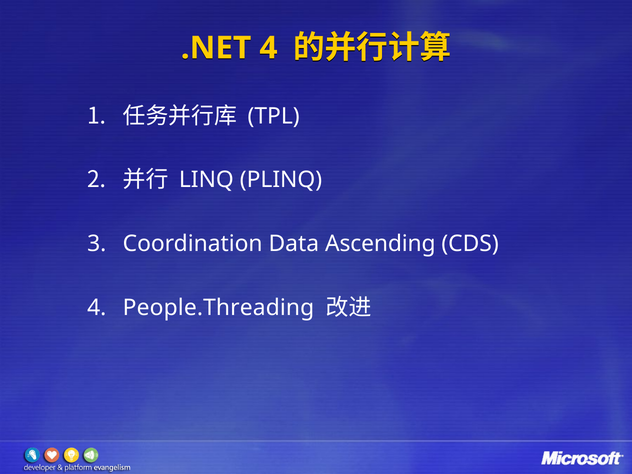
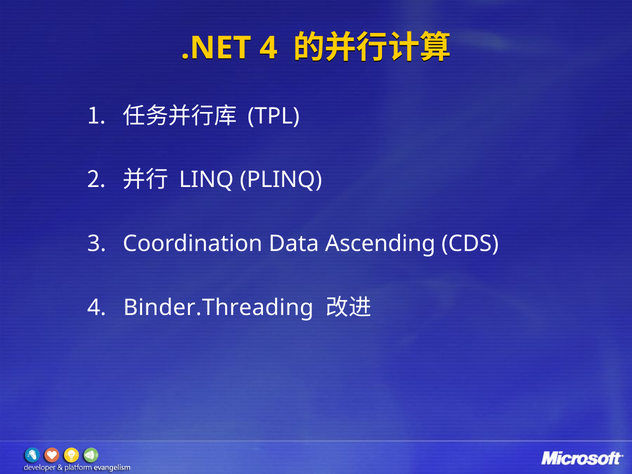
People.Threading: People.Threading -> Binder.Threading
